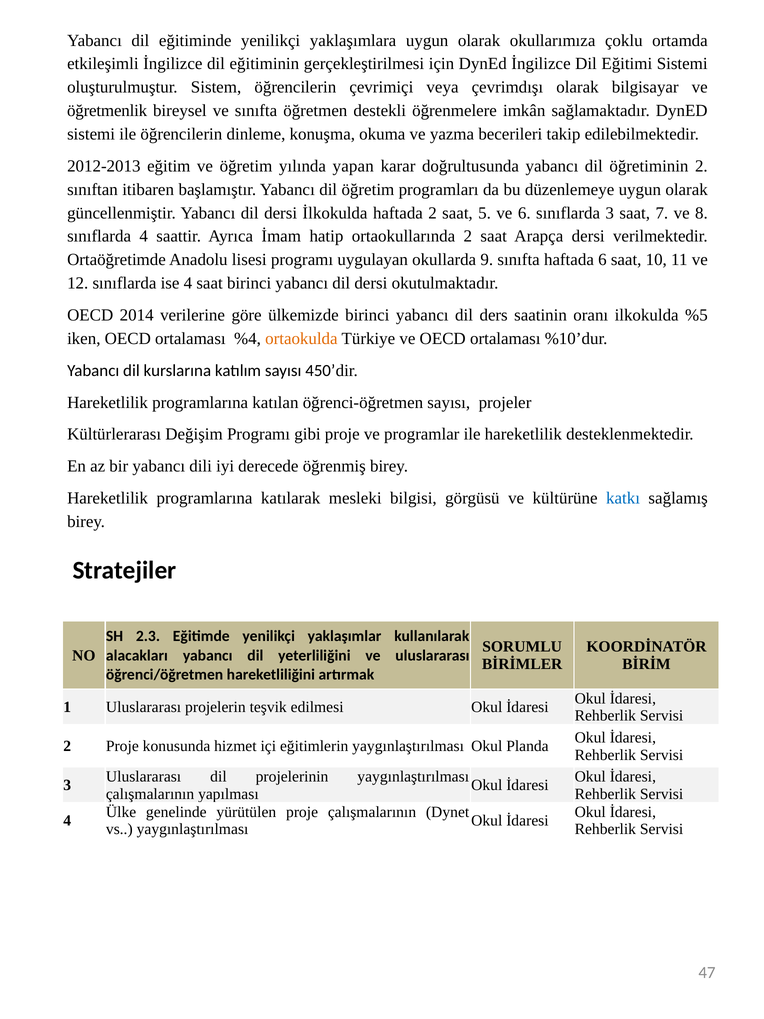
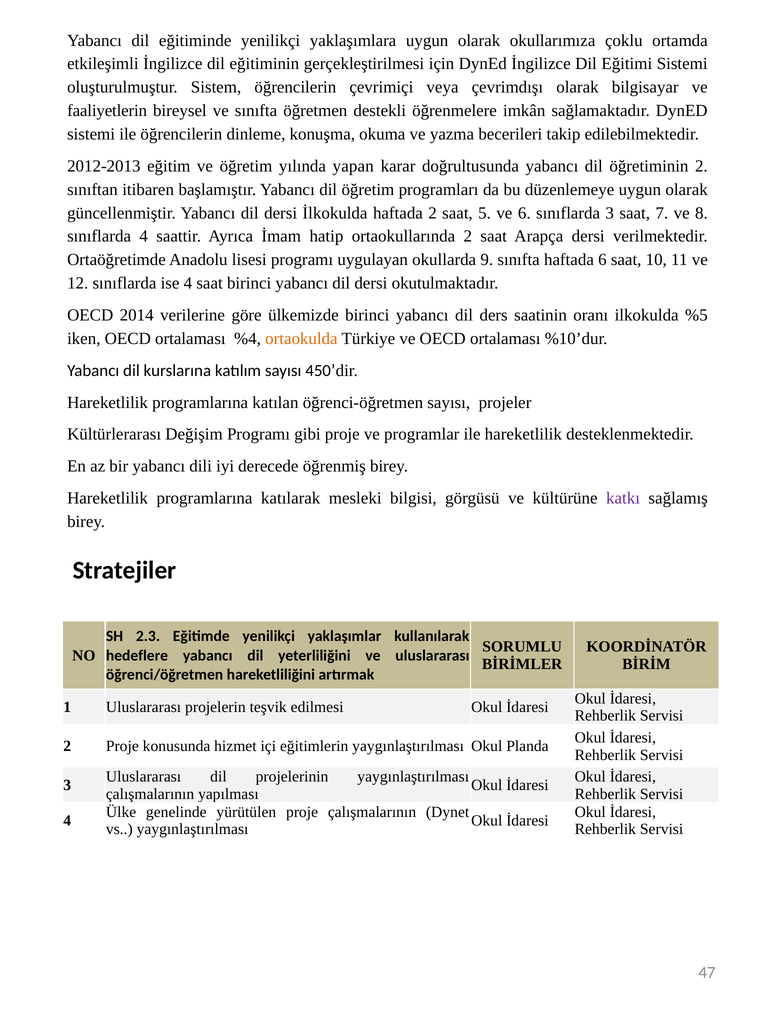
öğretmenlik: öğretmenlik -> faaliyetlerin
katkı colour: blue -> purple
alacakları: alacakları -> hedeflere
